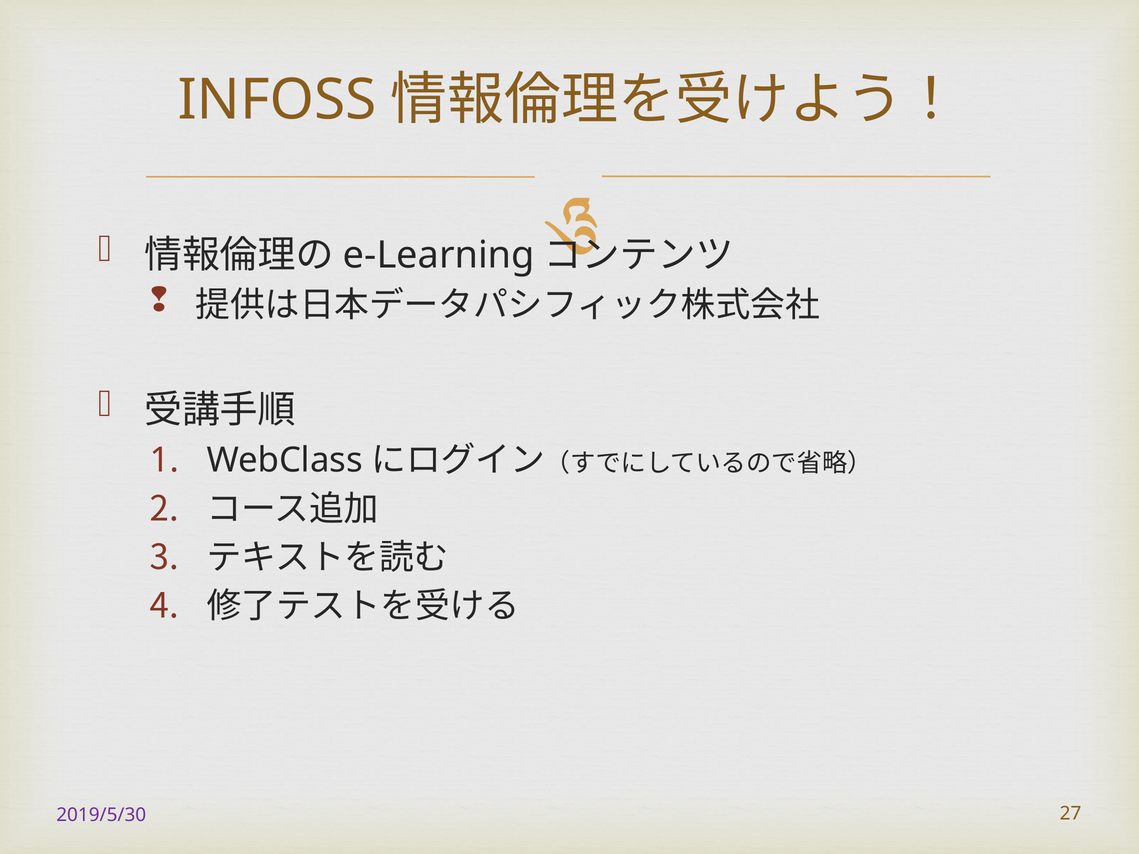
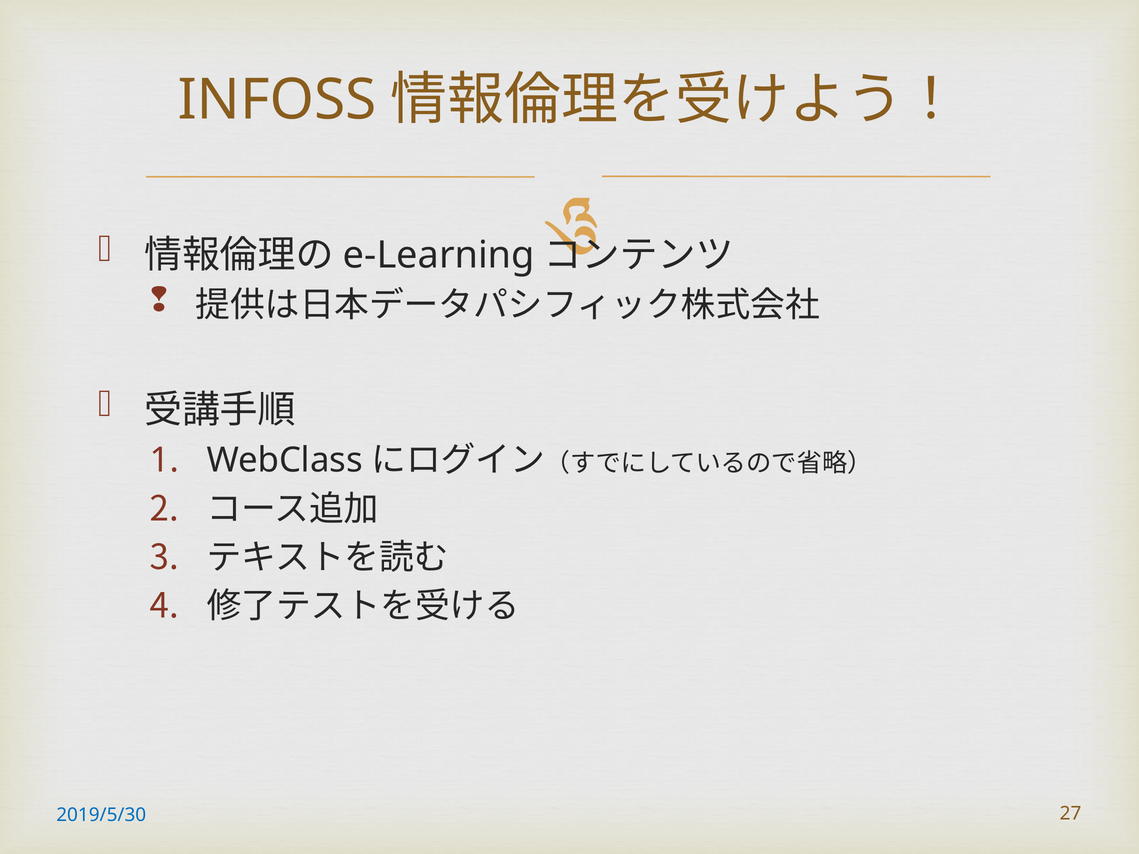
2019/5/30 colour: purple -> blue
